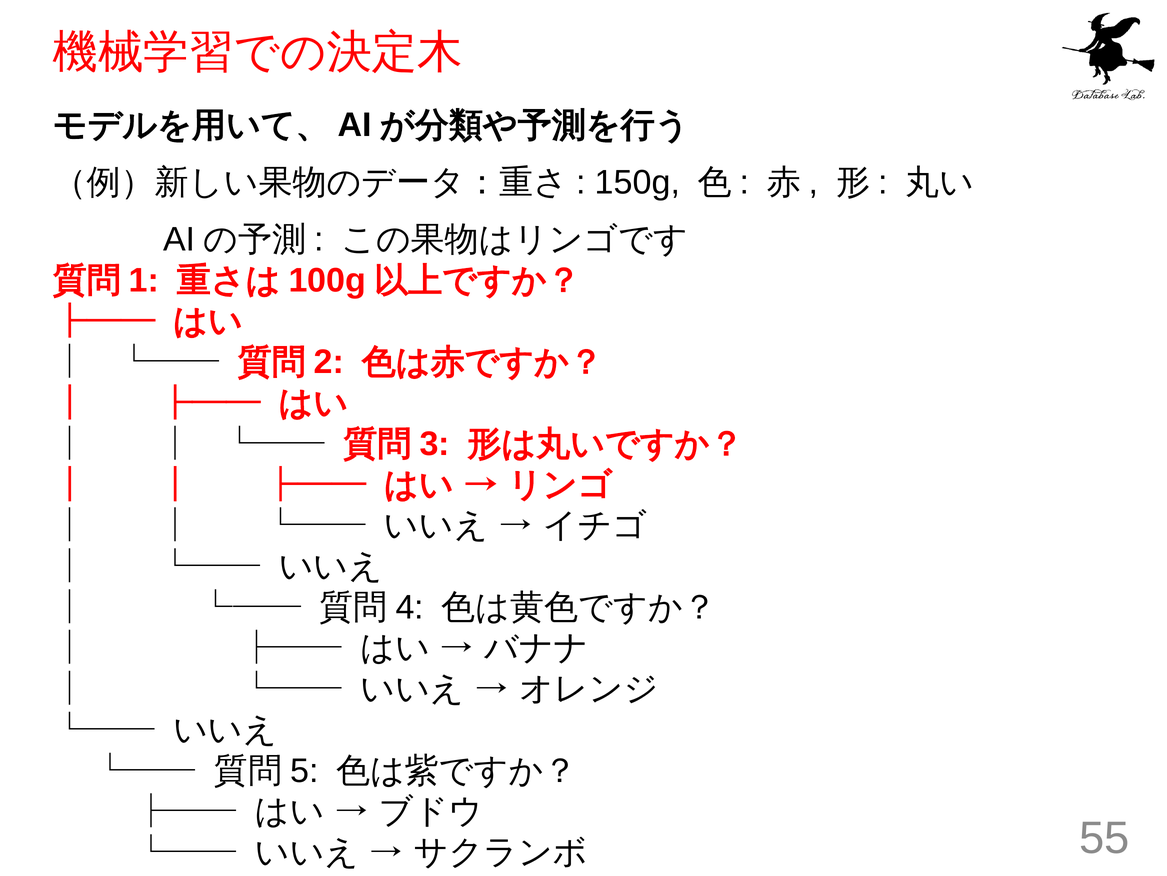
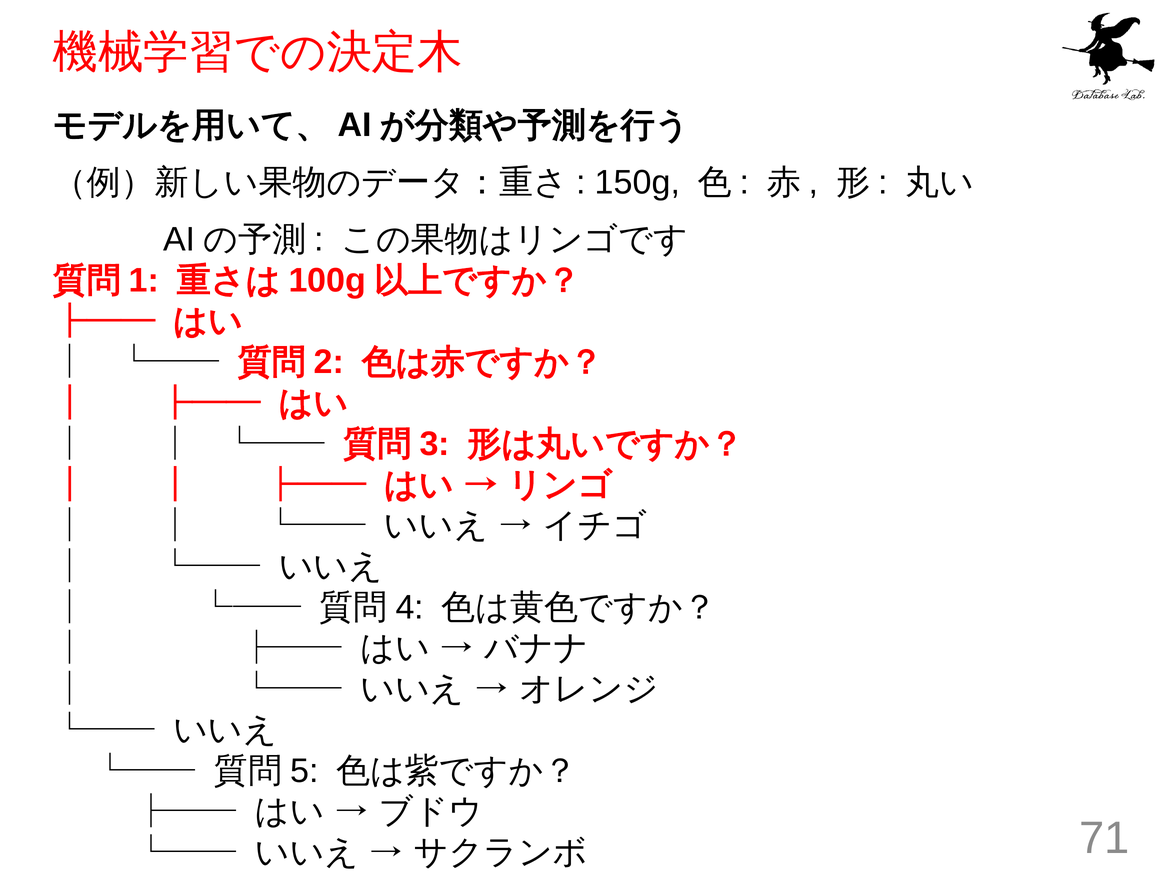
55: 55 -> 71
